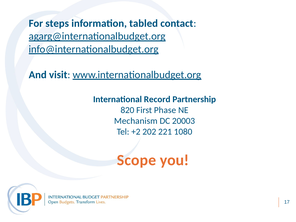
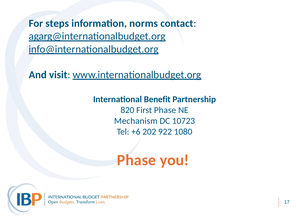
tabled: tabled -> norms
Record: Record -> Benefit
20003: 20003 -> 10723
+2: +2 -> +6
221: 221 -> 922
Scope at (137, 160): Scope -> Phase
